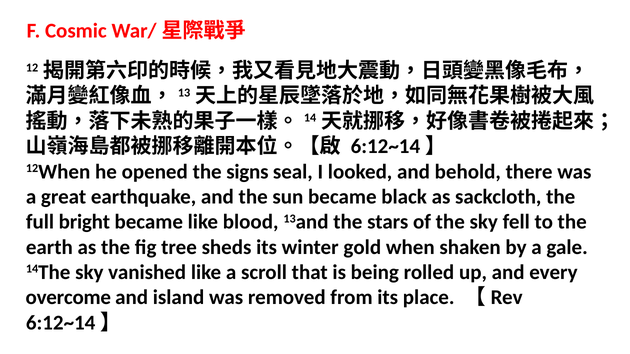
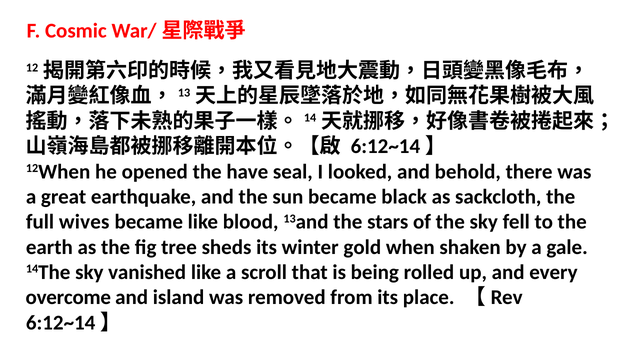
signs: signs -> have
bright: bright -> wives
